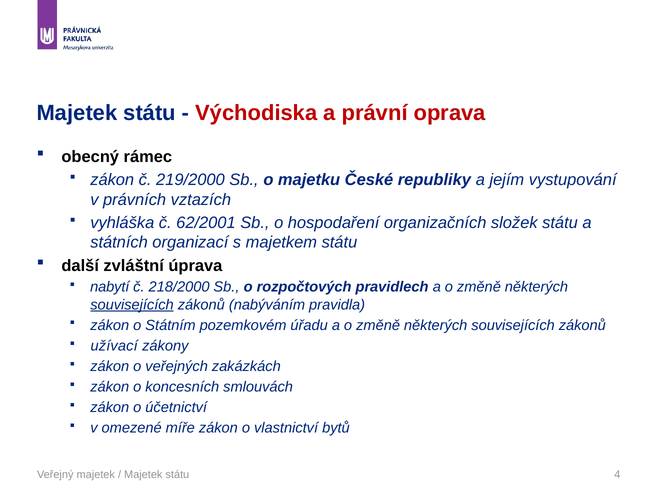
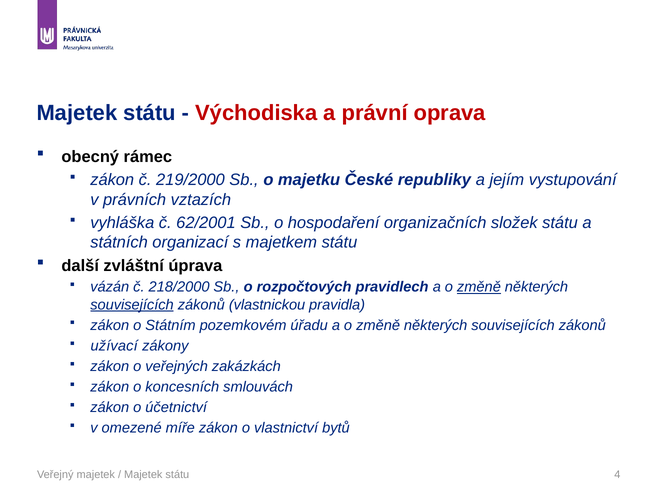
nabytí: nabytí -> vázán
změně at (479, 287) underline: none -> present
nabýváním: nabýváním -> vlastnickou
